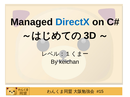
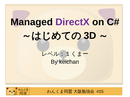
DirectX colour: blue -> purple
